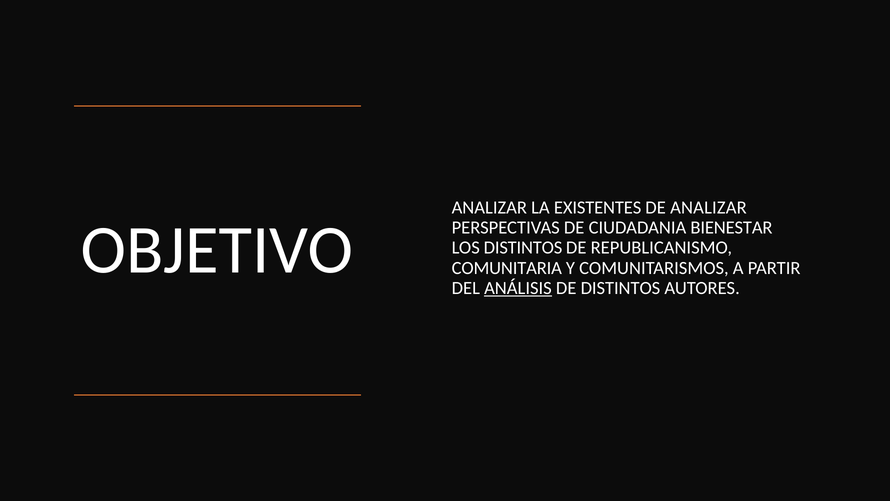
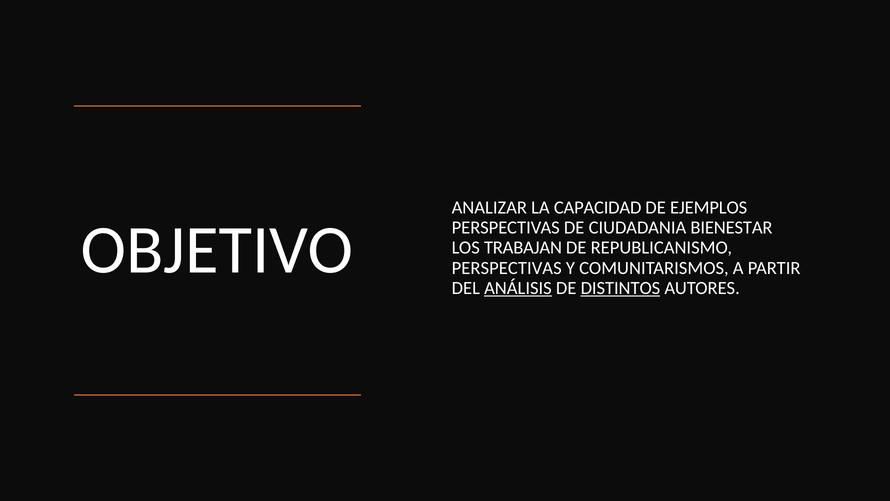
EXISTENTES: EXISTENTES -> CAPACIDAD
DE ANALIZAR: ANALIZAR -> EJEMPLOS
LOS DISTINTOS: DISTINTOS -> TRABAJAN
COMUNITARIA at (507, 268): COMUNITARIA -> PERSPECTIVAS
DISTINTOS at (620, 288) underline: none -> present
